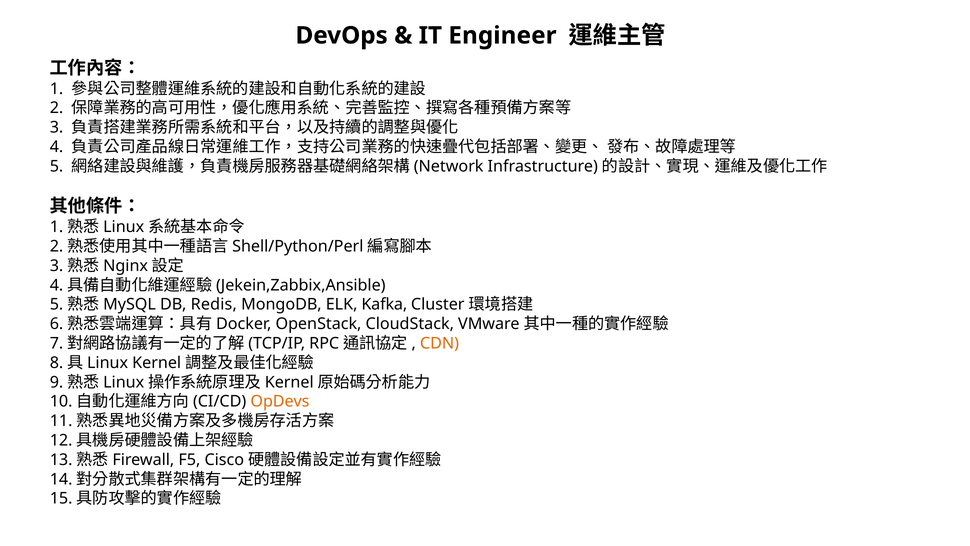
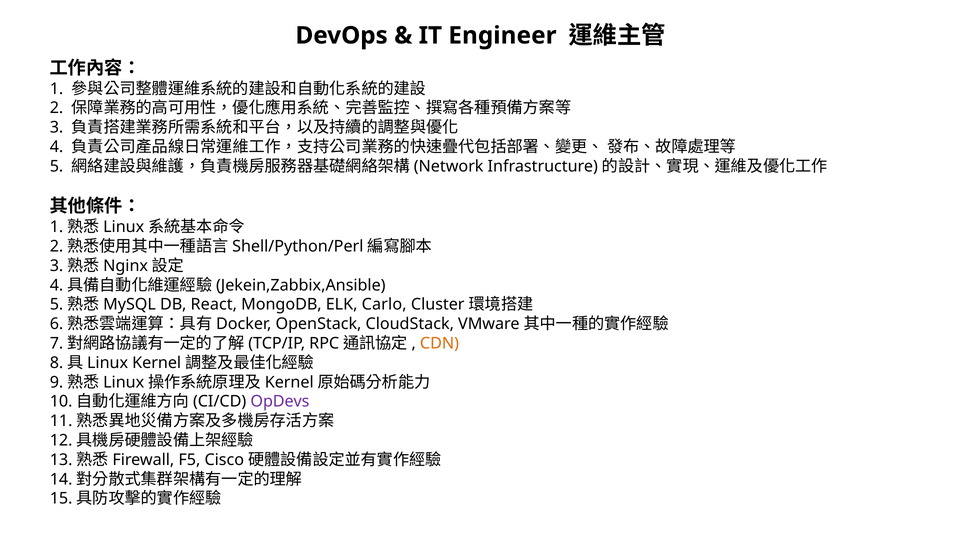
Redis: Redis -> React
Kafka: Kafka -> Carlo
OpDevs colour: orange -> purple
